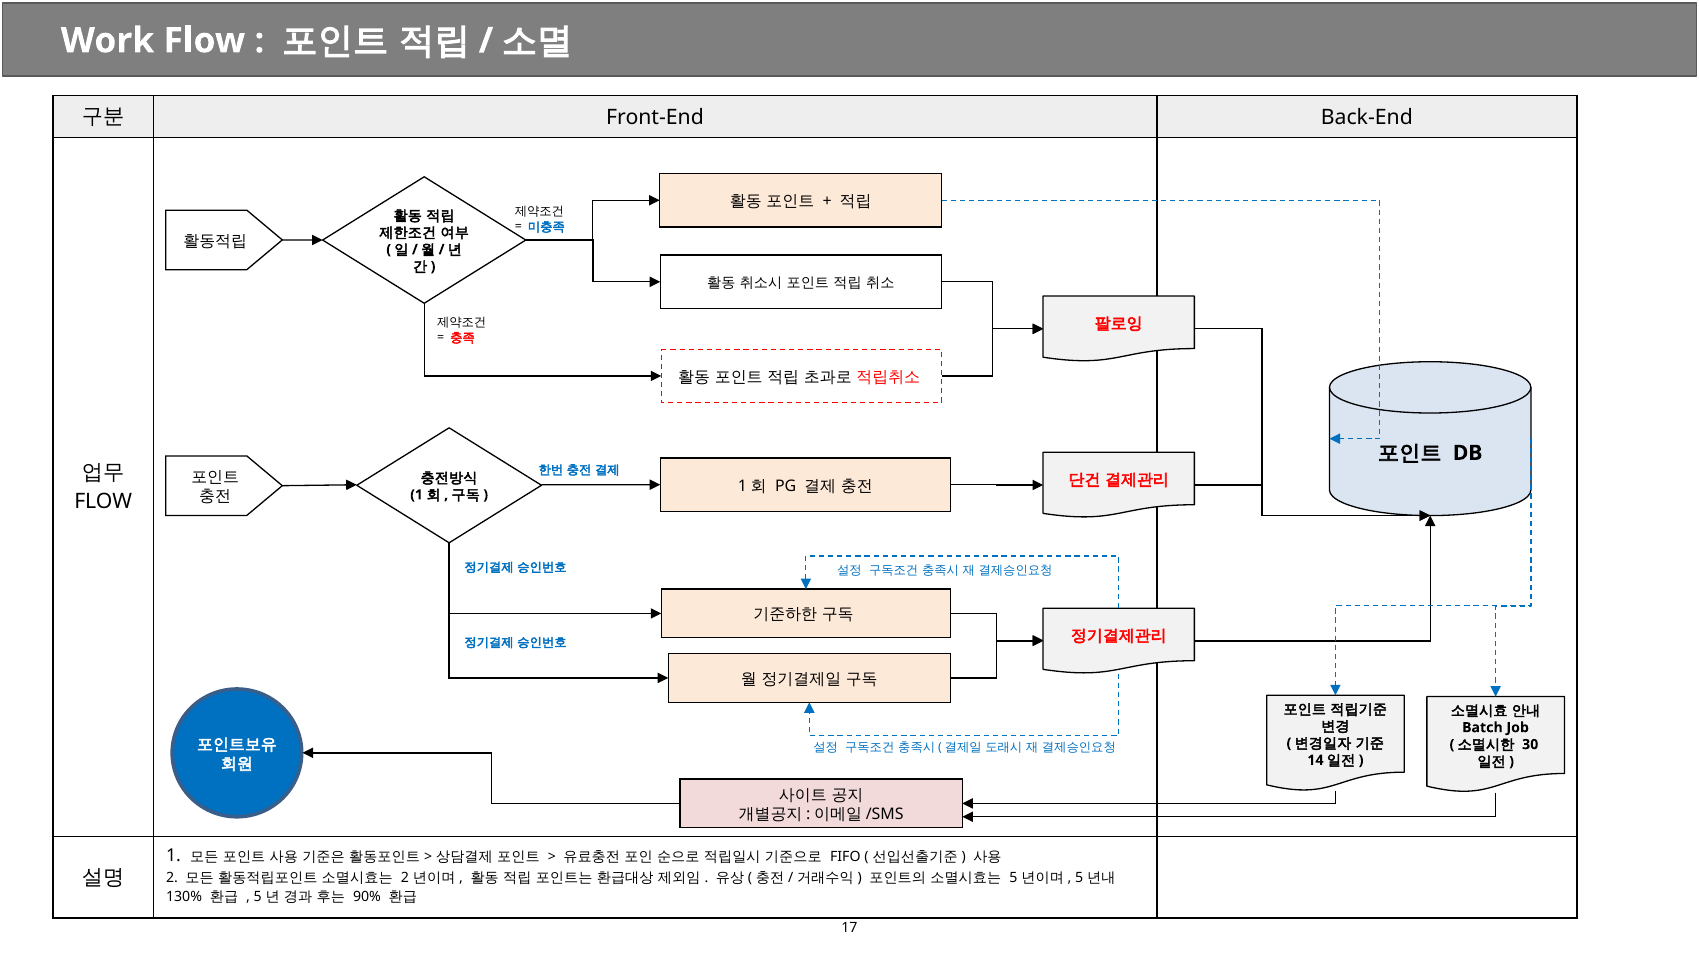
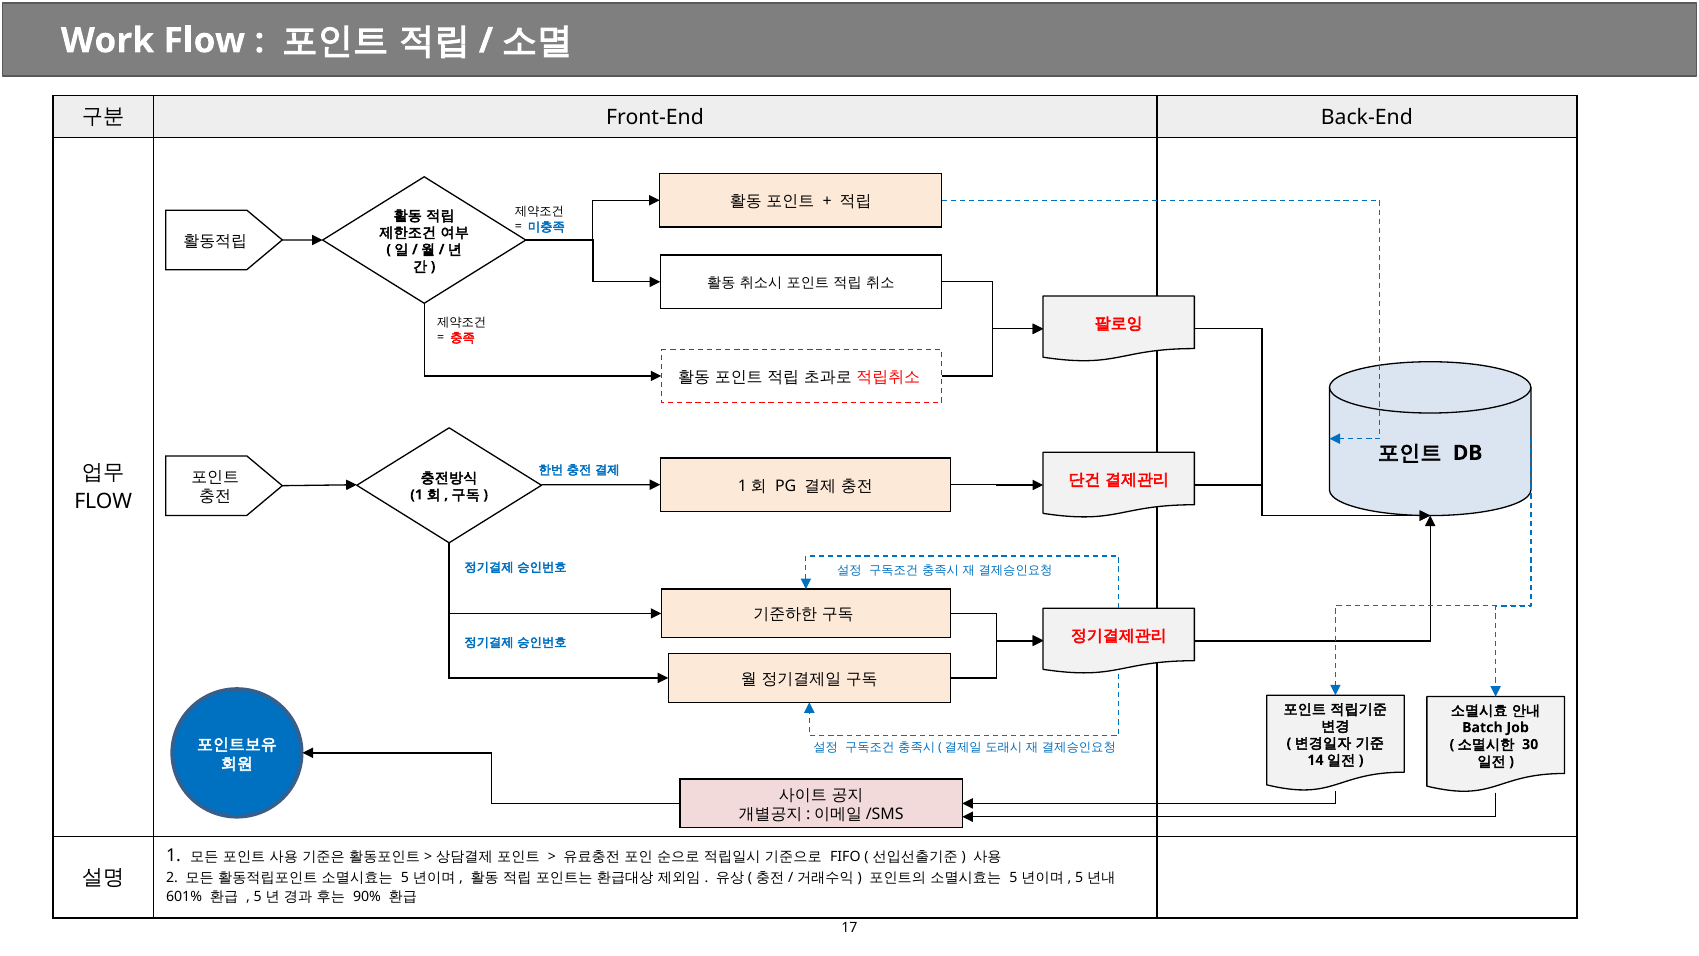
2 at (405, 877): 2 -> 5
130%: 130% -> 601%
